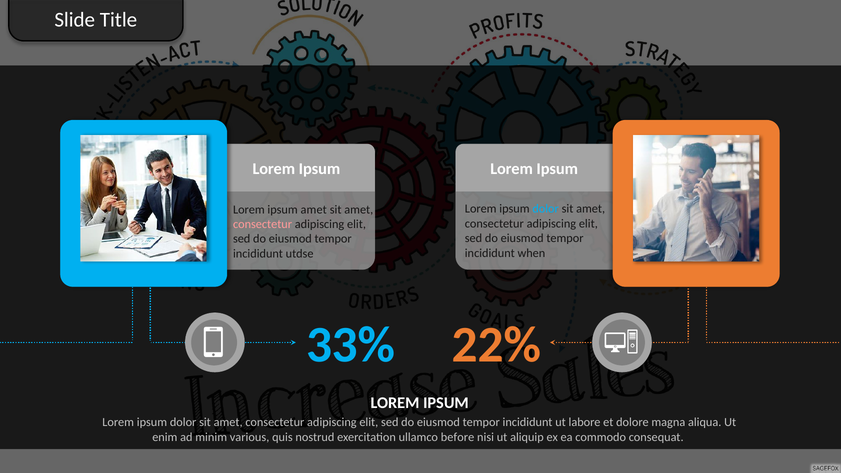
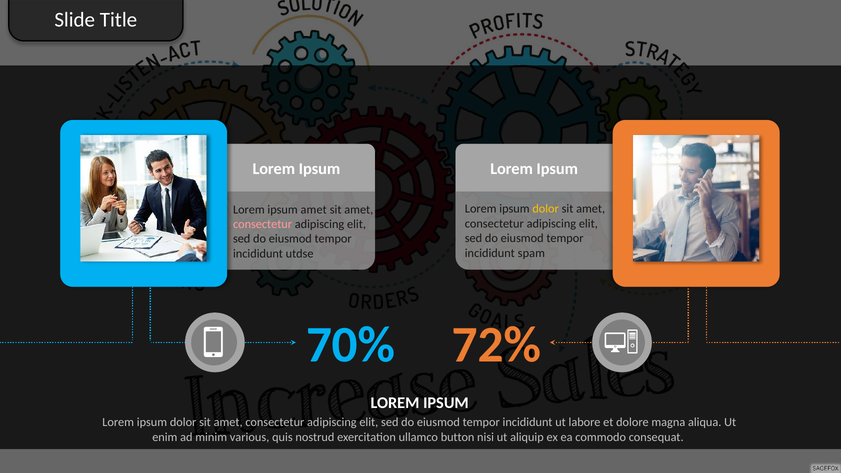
dolor at (546, 209) colour: light blue -> yellow
when: when -> spam
33%: 33% -> 70%
22%: 22% -> 72%
before: before -> button
